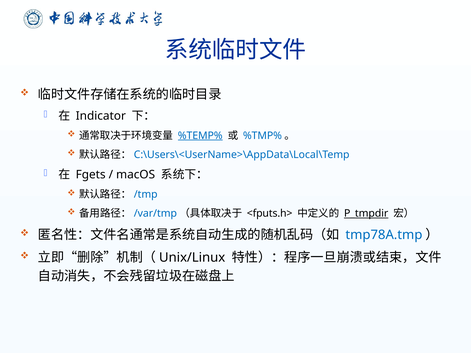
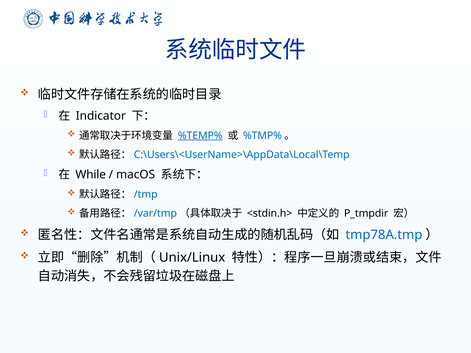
Fgets: Fgets -> While
<fputs.h>: <fputs.h> -> <stdin.h>
P_tmpdir underline: present -> none
